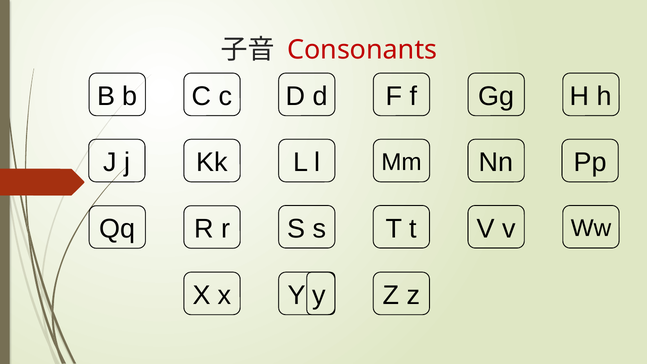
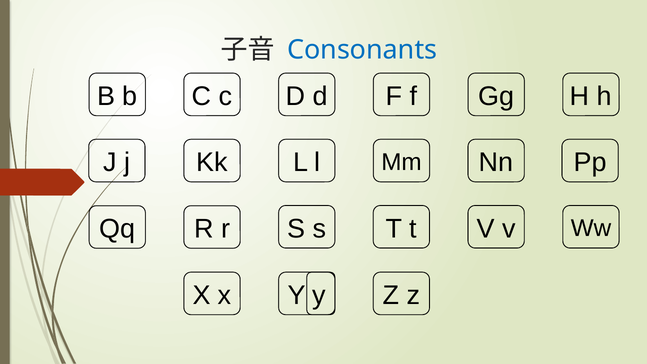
Consonants colour: red -> blue
